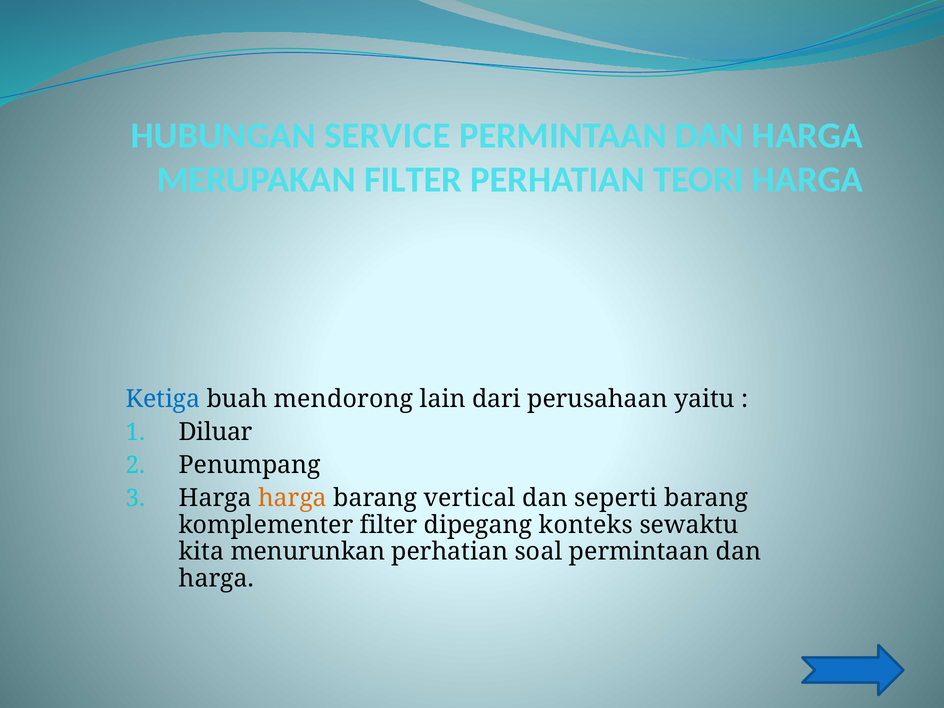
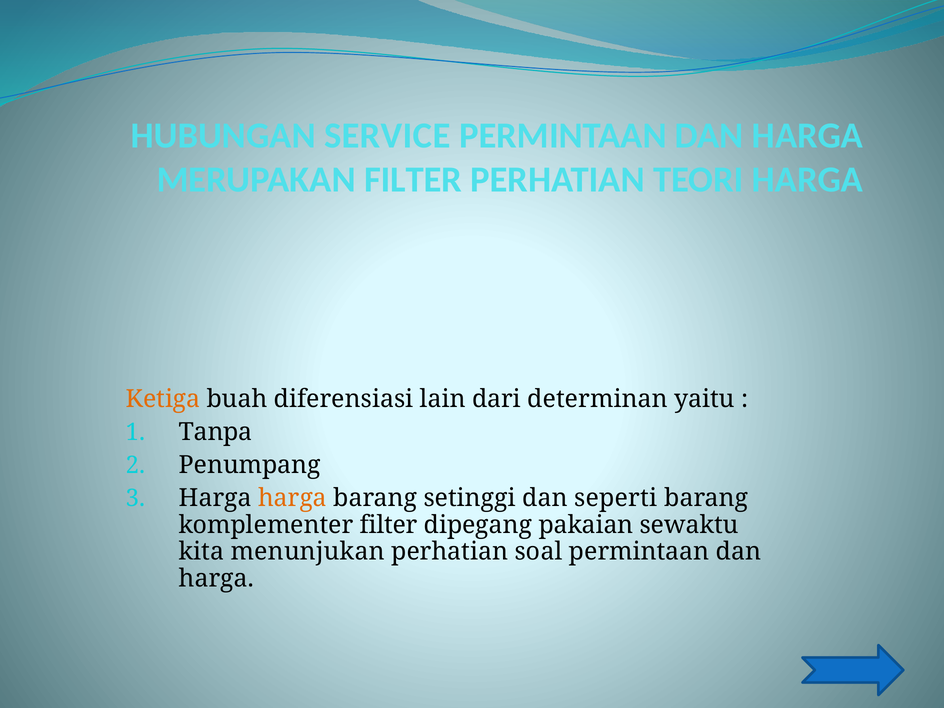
Ketiga colour: blue -> orange
mendorong: mendorong -> diferensiasi
perusahaan: perusahaan -> determinan
Diluar: Diluar -> Tanpa
vertical: vertical -> setinggi
konteks: konteks -> pakaian
menurunkan: menurunkan -> menunjukan
